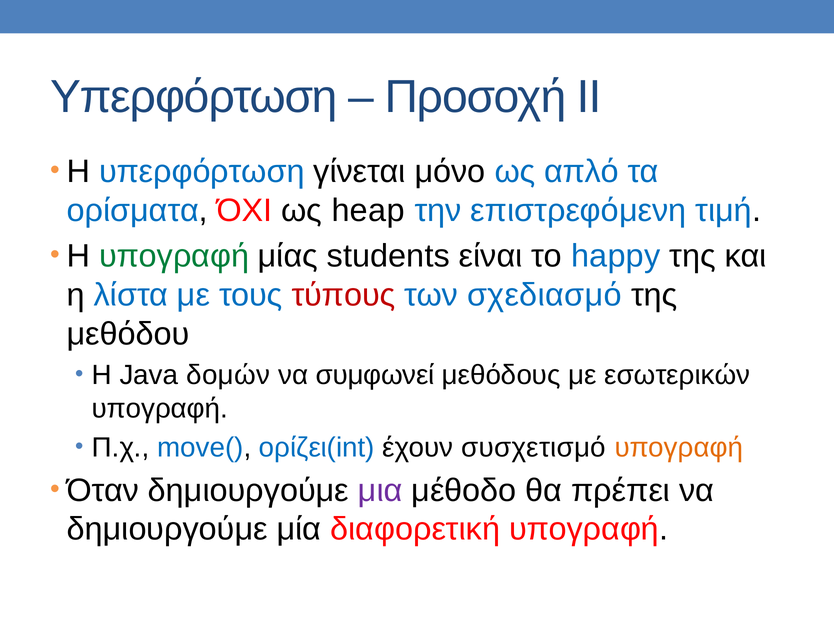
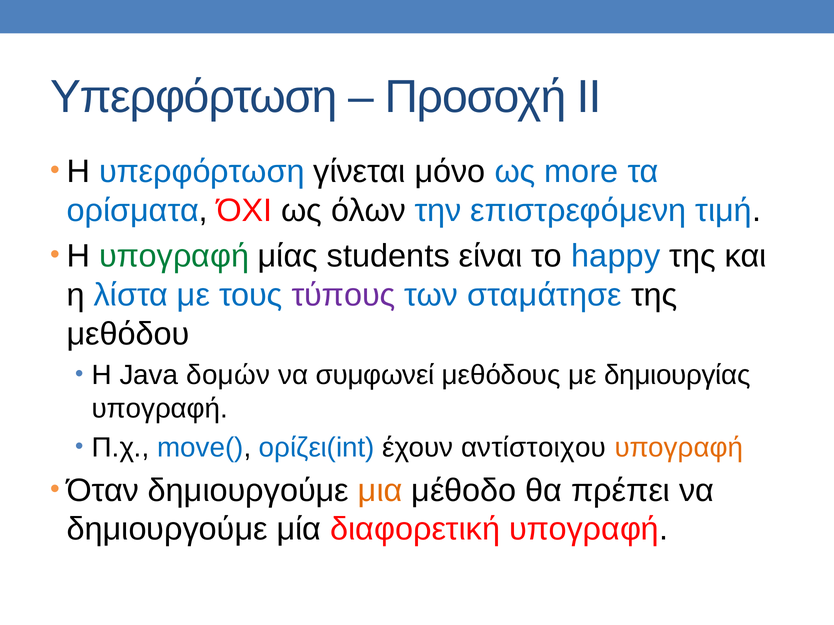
απλό: απλό -> more
heap: heap -> όλων
τύπους colour: red -> purple
σχεδιασμό: σχεδιασμό -> σταμάτησε
εσωτερικών: εσωτερικών -> δημιουργίας
συσχετισμό: συσχετισμό -> αντίστοιχου
μια colour: purple -> orange
